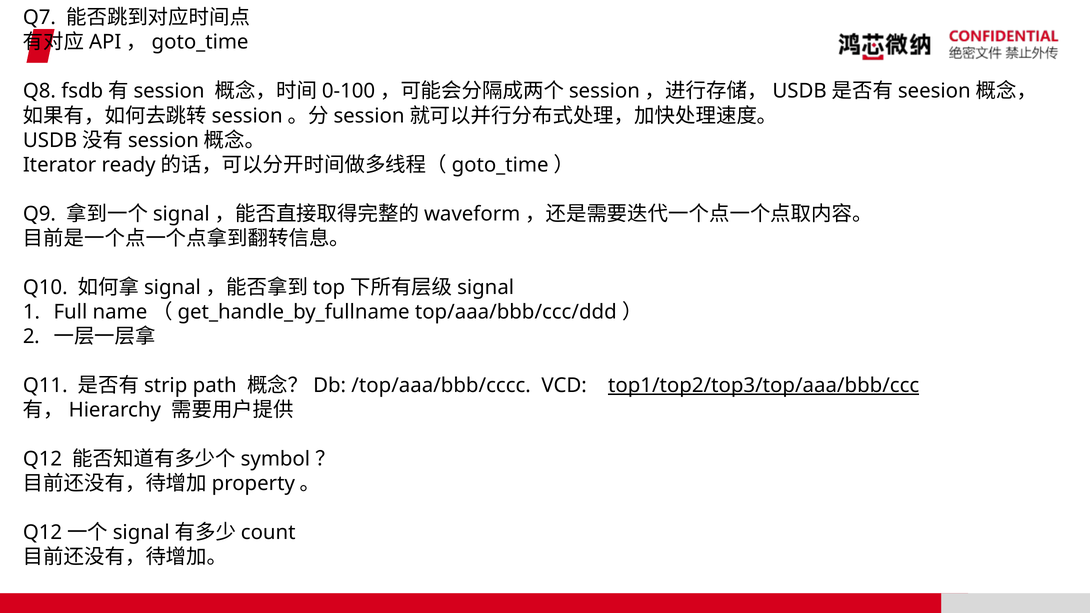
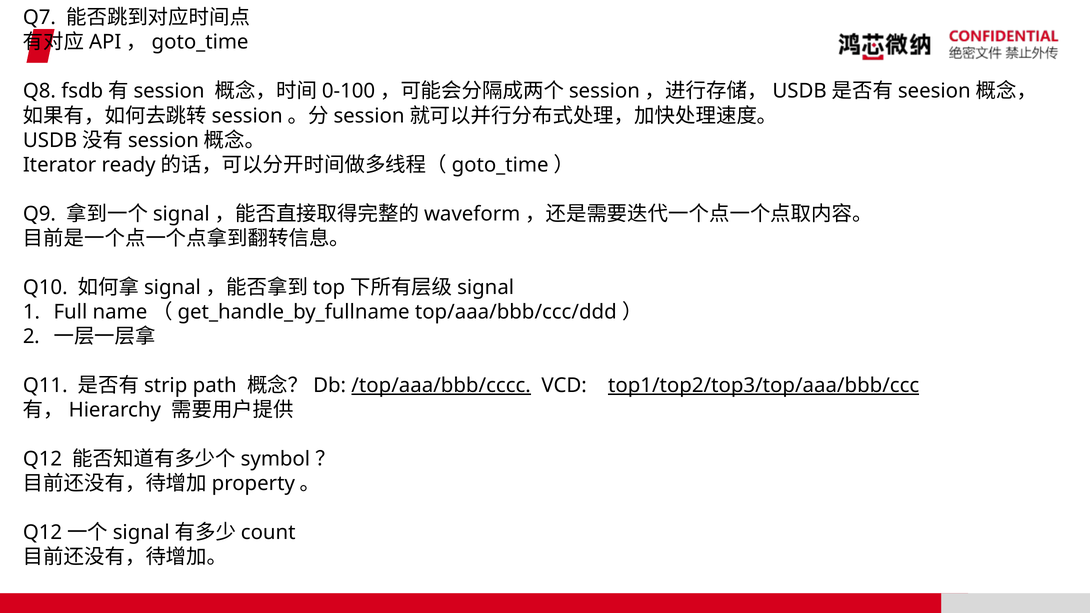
/top/aaa/bbb/cccc underline: none -> present
